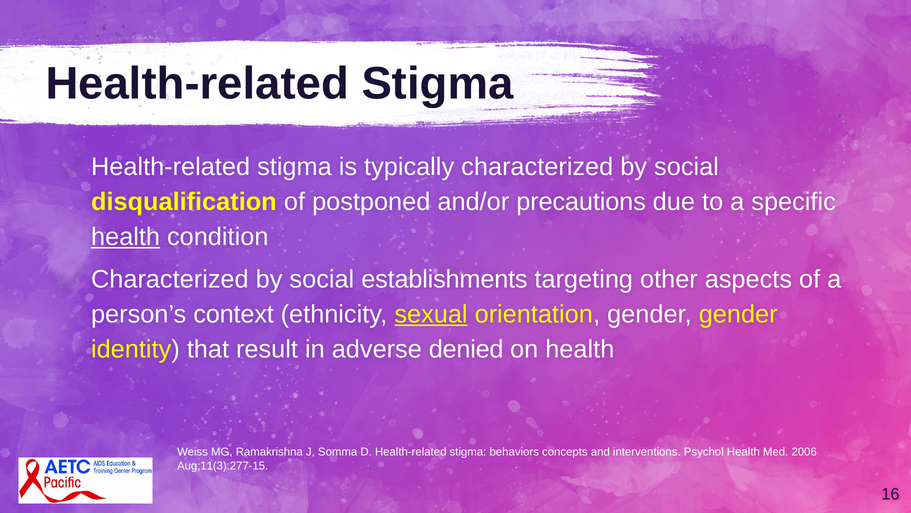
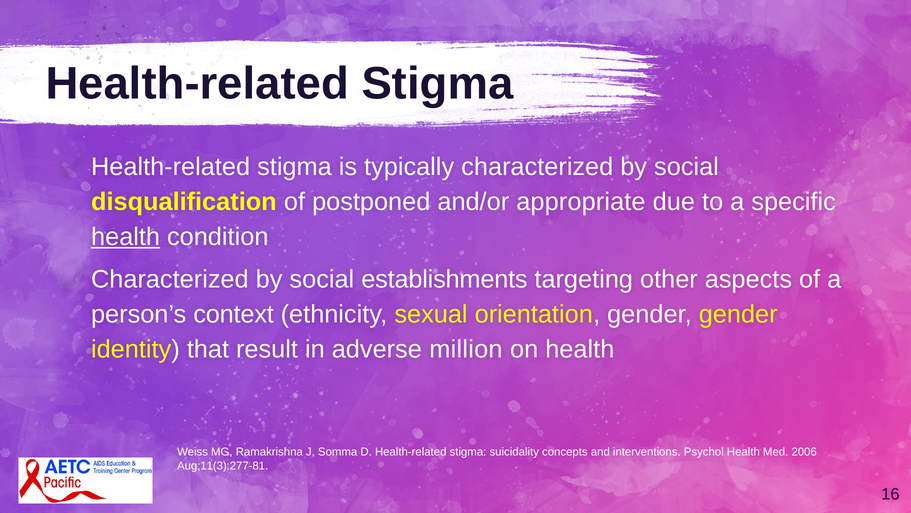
precautions: precautions -> appropriate
sexual underline: present -> none
denied: denied -> million
behaviors: behaviors -> suicidality
Aug;11(3):277-15: Aug;11(3):277-15 -> Aug;11(3):277-81
